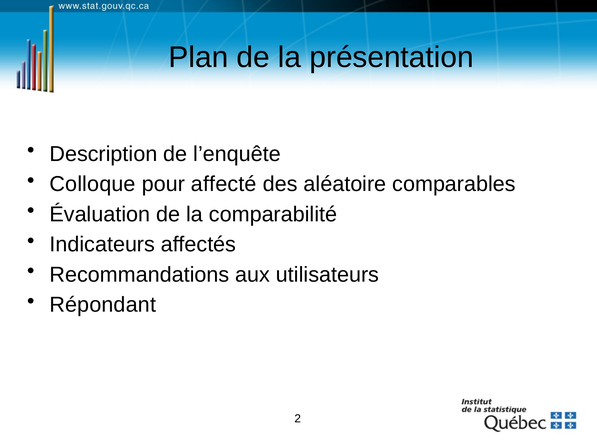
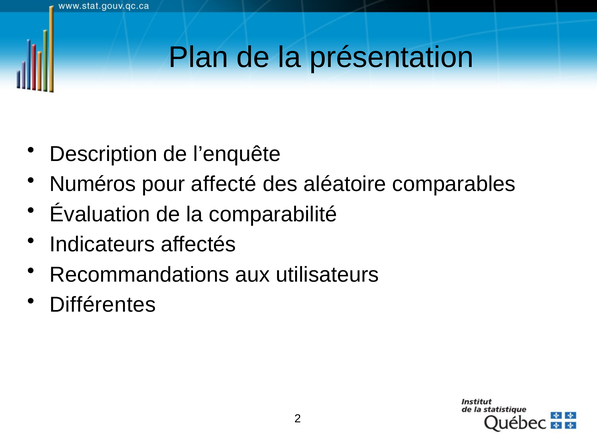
Colloque: Colloque -> Numéros
Répondant: Répondant -> Différentes
